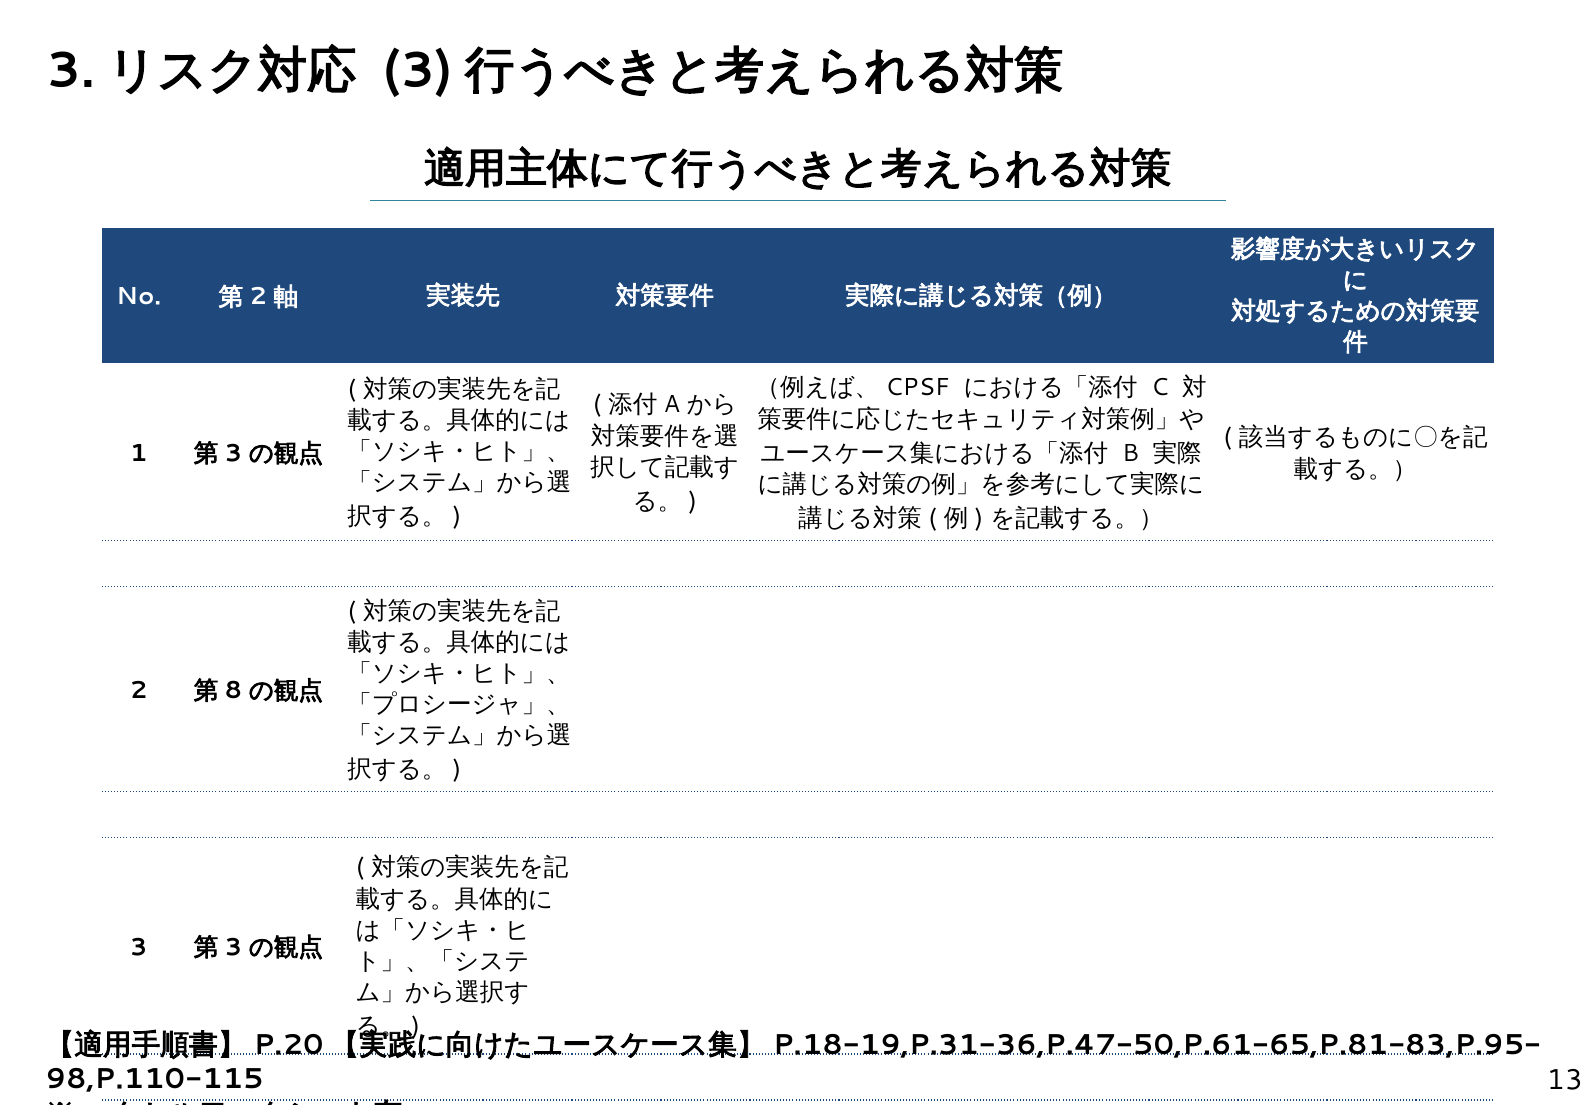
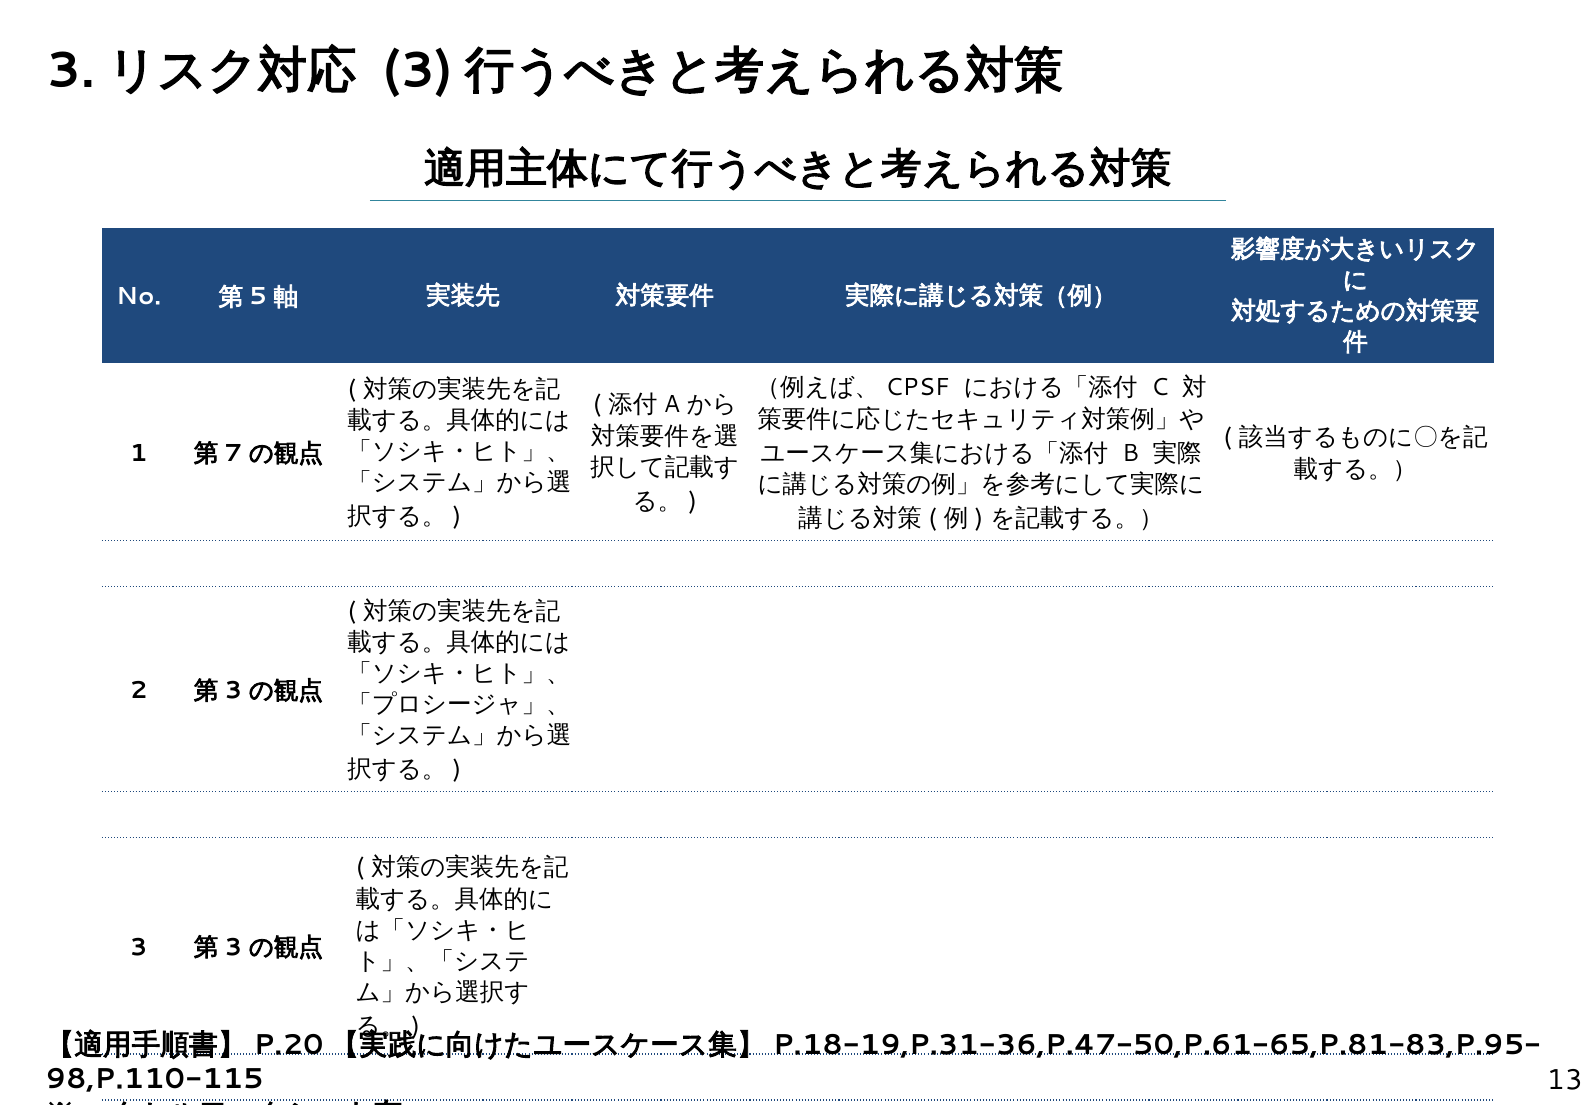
2 at (258, 297): 2 -> 5
3 at (233, 453): 3 -> 7
8 at (233, 690): 8 -> 3
